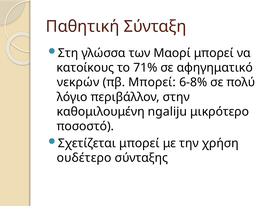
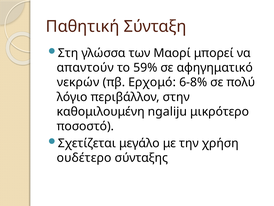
κατοίκους: κατοίκους -> απαντούν
71%: 71% -> 59%
πβ Μπορεί: Μπορεί -> Ερχομό
Σχετίζεται μπορεί: μπορεί -> μεγάλο
